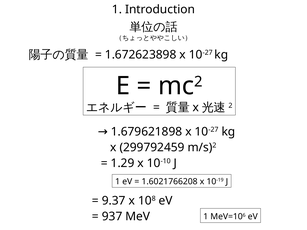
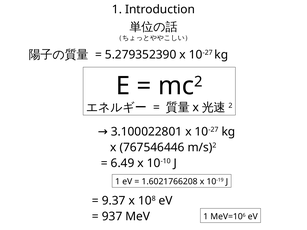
1.672623898: 1.672623898 -> 5.279352390
1.679621898: 1.679621898 -> 3.100022801
299792459: 299792459 -> 767546446
1.29: 1.29 -> 6.49
